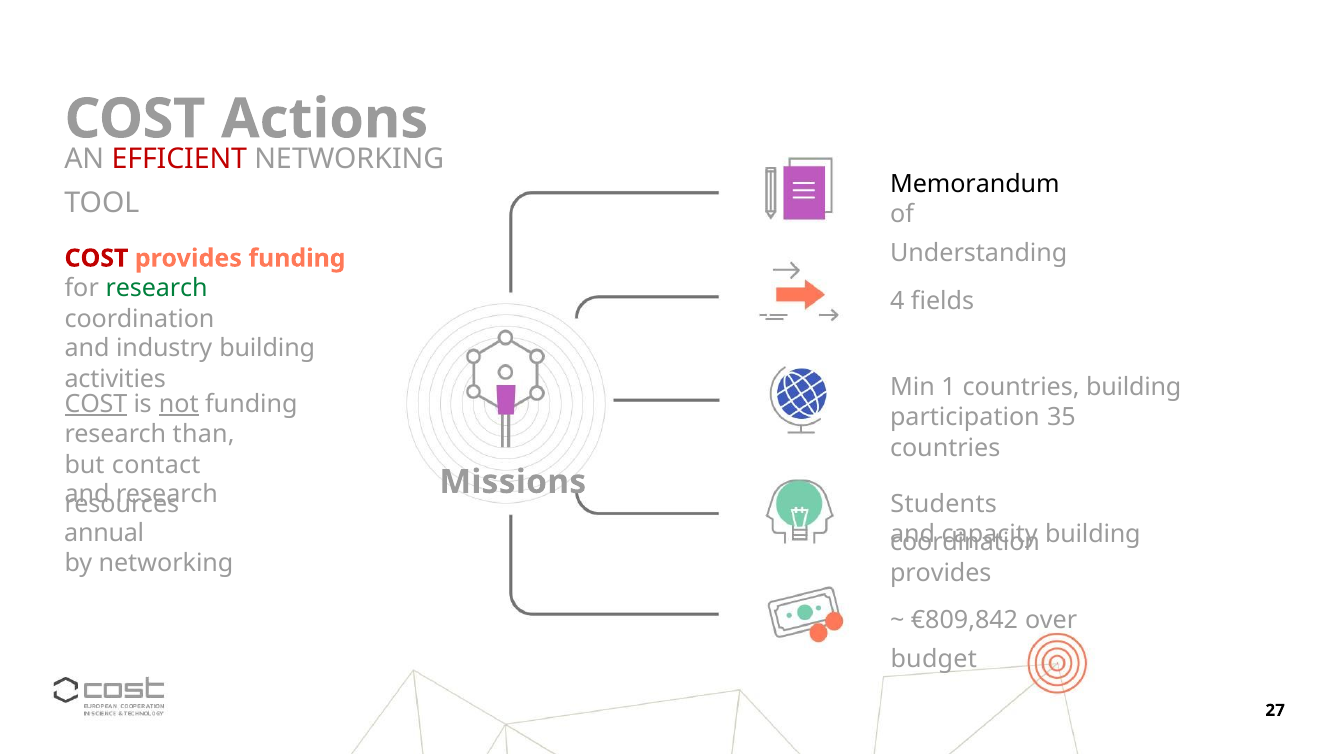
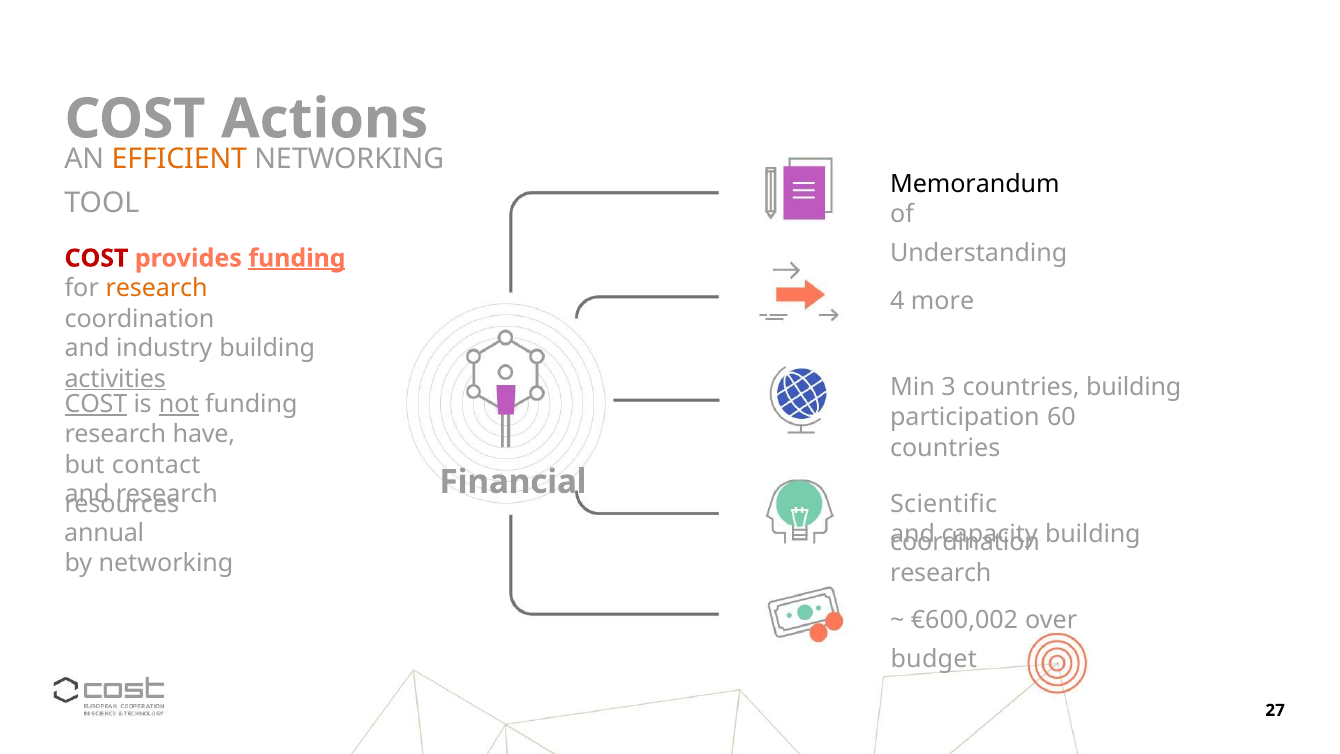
EFFICIENT colour: red -> orange
funding at (297, 258) underline: none -> present
research at (157, 289) colour: green -> orange
fields: fields -> more
activities underline: none -> present
1: 1 -> 3
35: 35 -> 60
than: than -> have
Missions: Missions -> Financial
Students: Students -> Scientific
provides at (941, 573): provides -> research
€809,842: €809,842 -> €600,002
